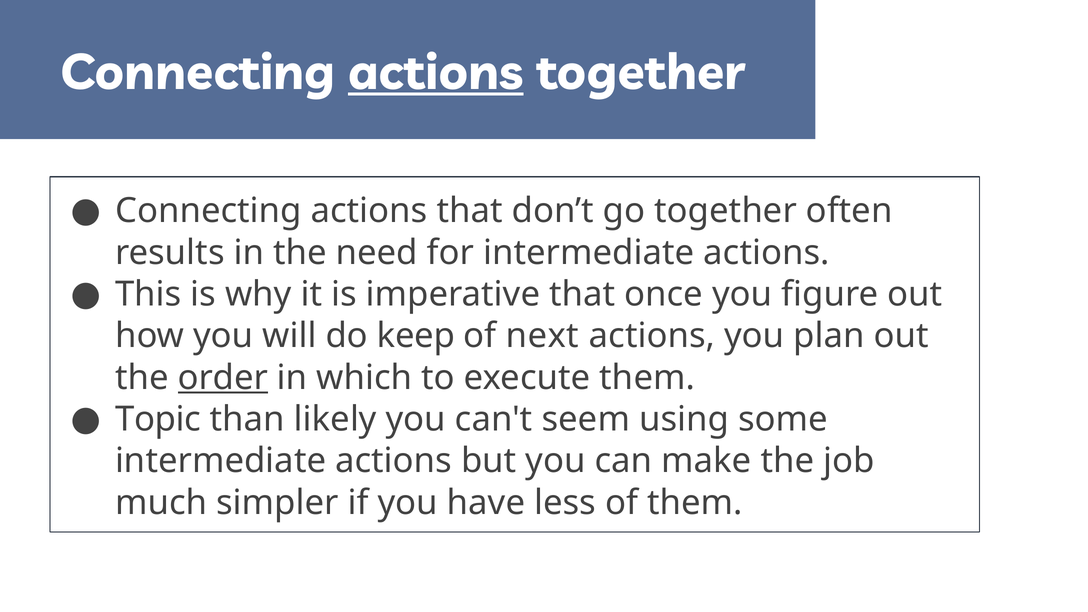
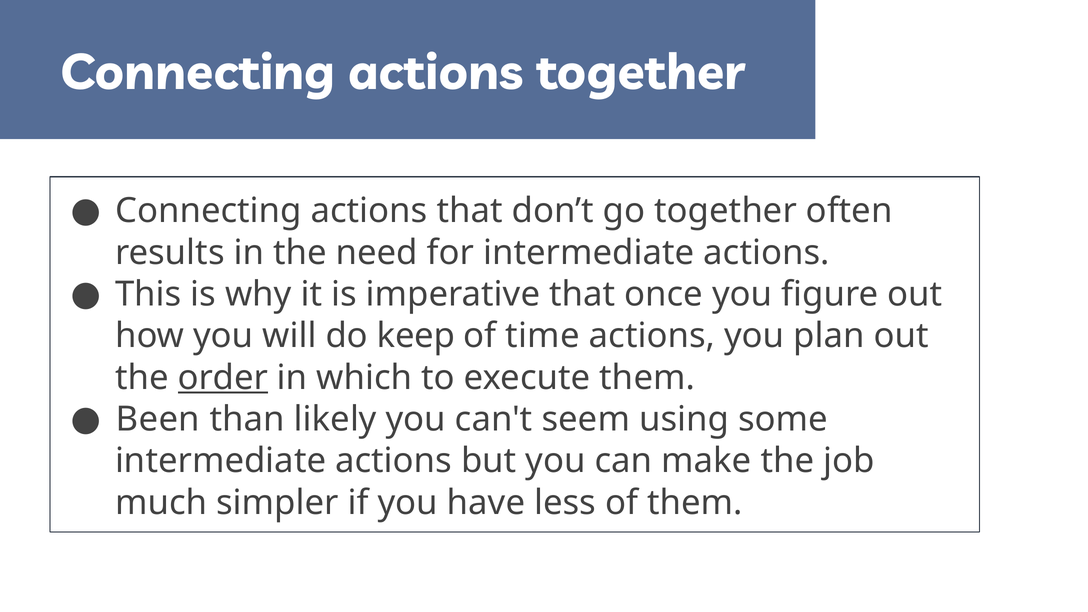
actions at (436, 73) underline: present -> none
next: next -> time
Topic: Topic -> Been
